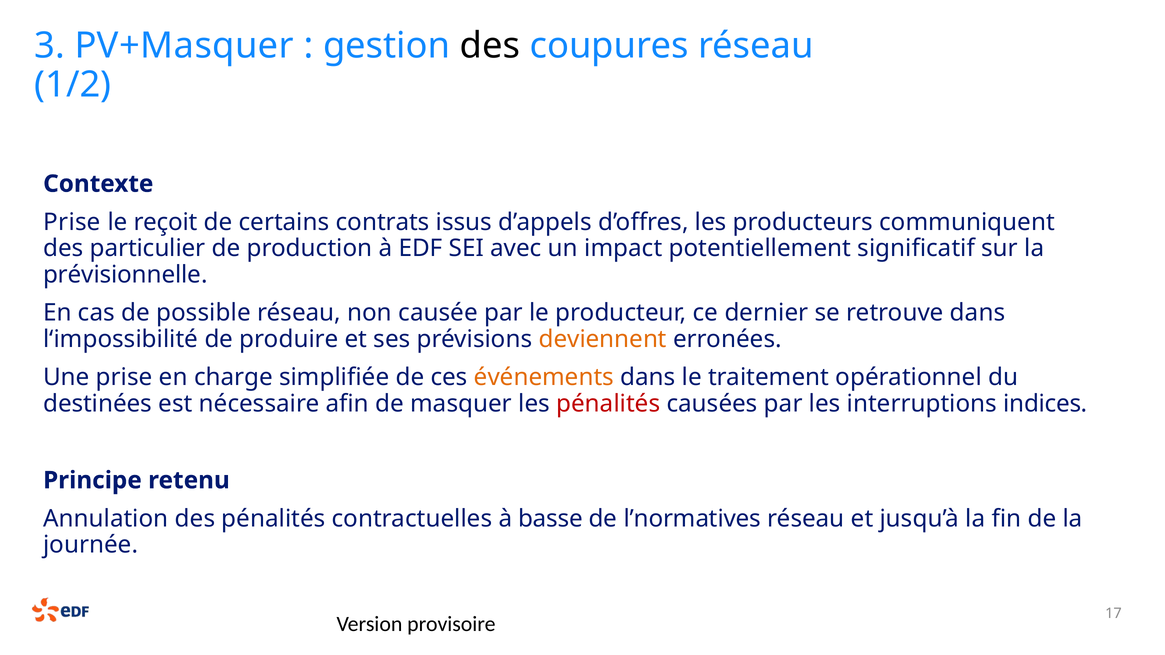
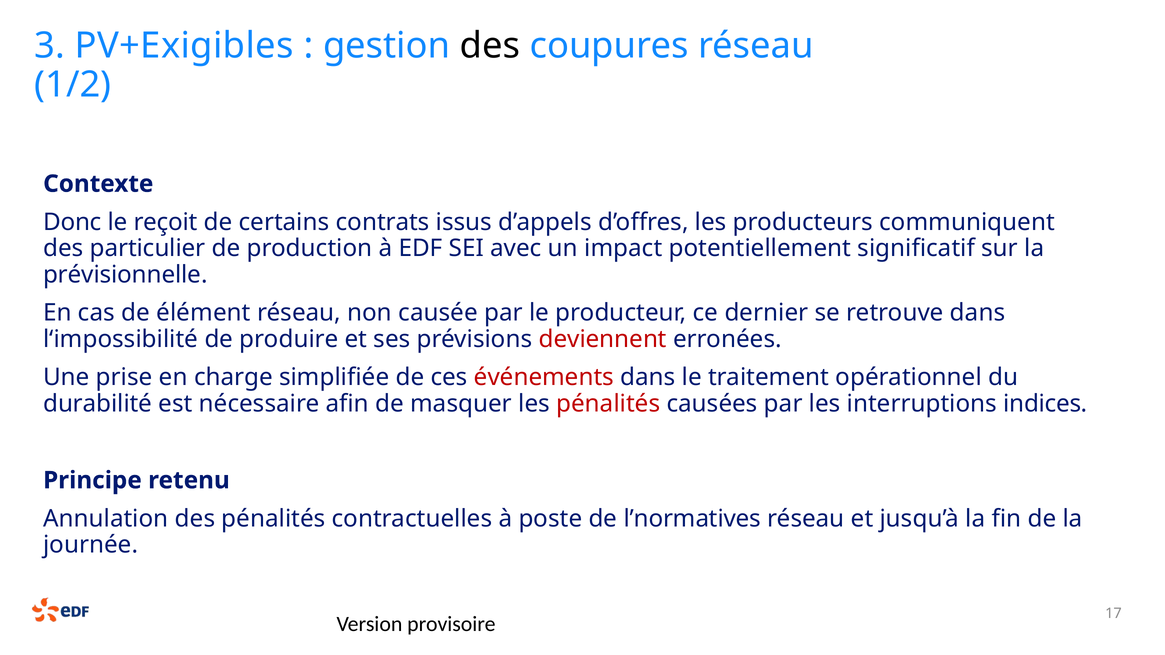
PV+Masquer: PV+Masquer -> PV+Exigibles
Prise at (72, 222): Prise -> Donc
possible: possible -> élément
deviennent colour: orange -> red
événements colour: orange -> red
destinées: destinées -> durabilité
basse: basse -> poste
